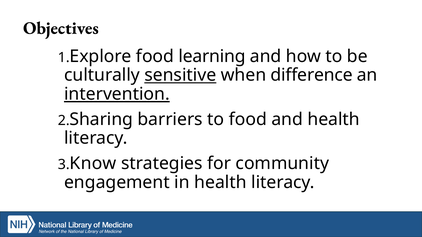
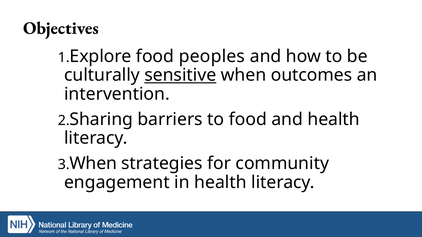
learning: learning -> peoples
difference: difference -> outcomes
intervention underline: present -> none
Know at (93, 164): Know -> When
